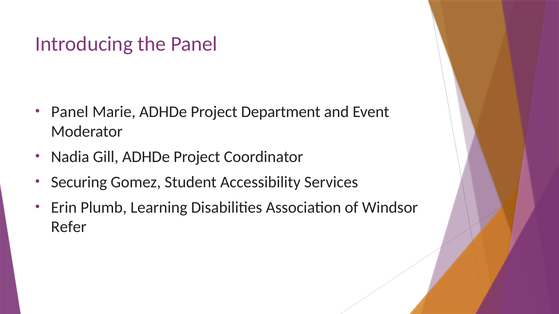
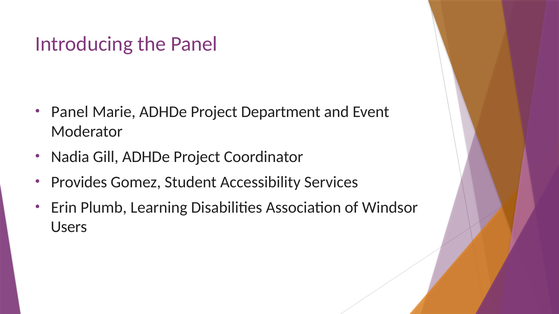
Securing: Securing -> Provides
Refer: Refer -> Users
